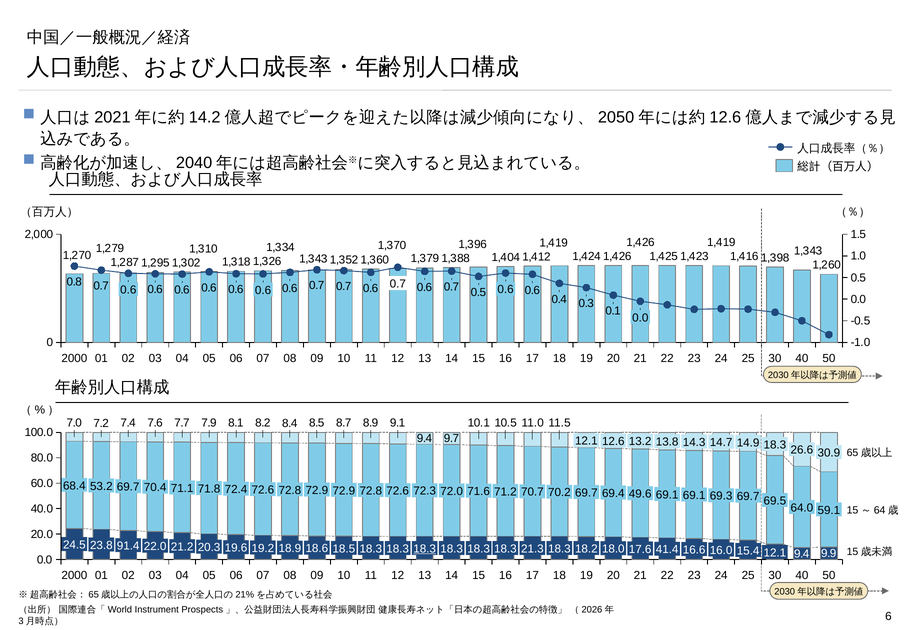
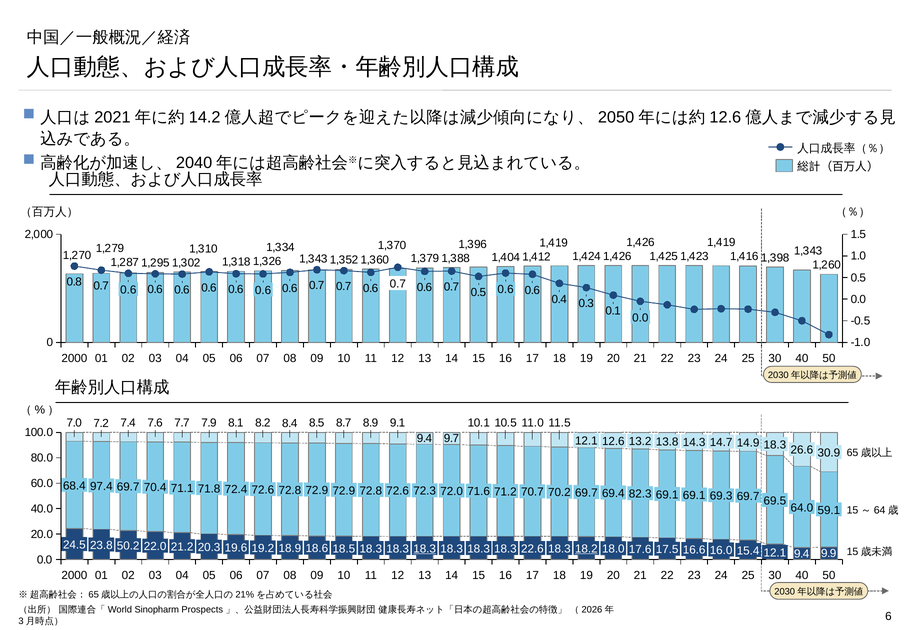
53.2: 53.2 -> 97.4
49.6: 49.6 -> 82.3
91.4: 91.4 -> 50.2
21.3: 21.3 -> 22.6
18.2 underline: none -> present
41.4: 41.4 -> 17.5
Instrument: Instrument -> Sinopharm
